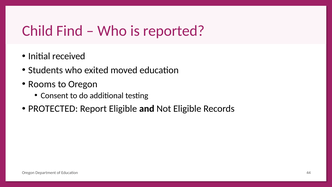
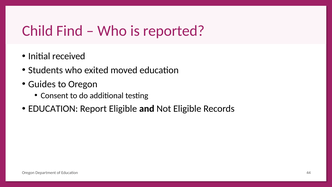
Rooms: Rooms -> Guides
PROTECTED at (53, 109): PROTECTED -> EDUCATION
